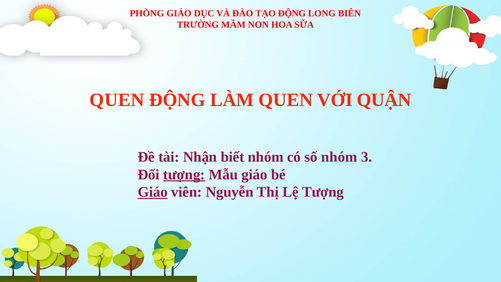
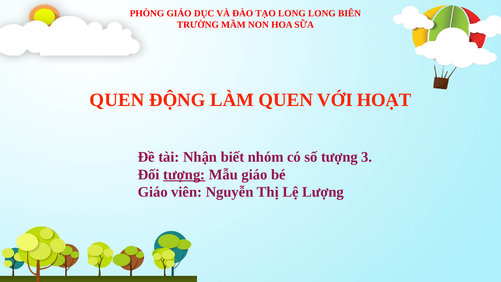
TẠO ĐỘNG: ĐỘNG -> LONG
QUẬN: QUẬN -> HOẠT
số nhóm: nhóm -> tượng
Giáo at (153, 192) underline: present -> none
Lệ Tượng: Tượng -> Lượng
